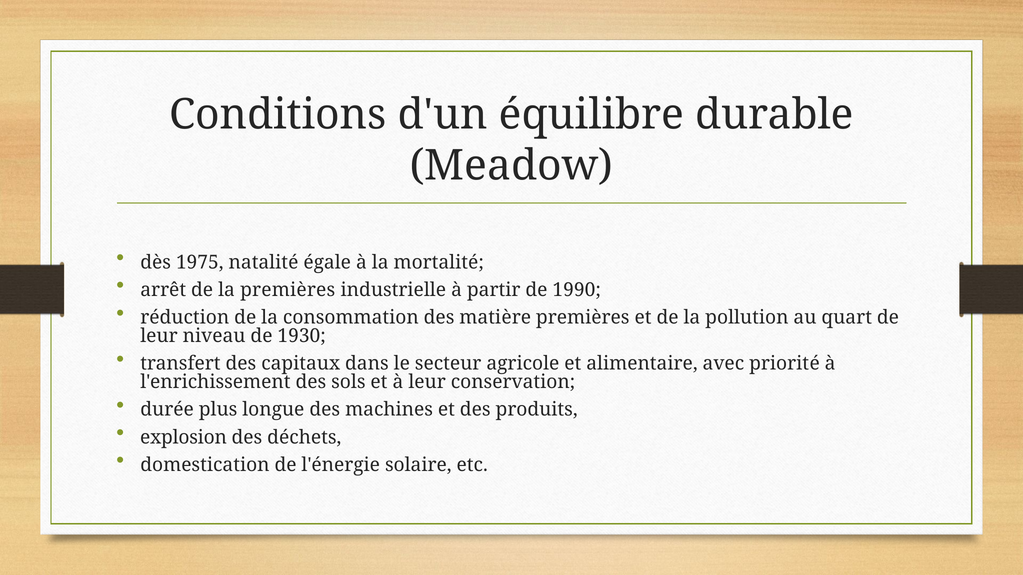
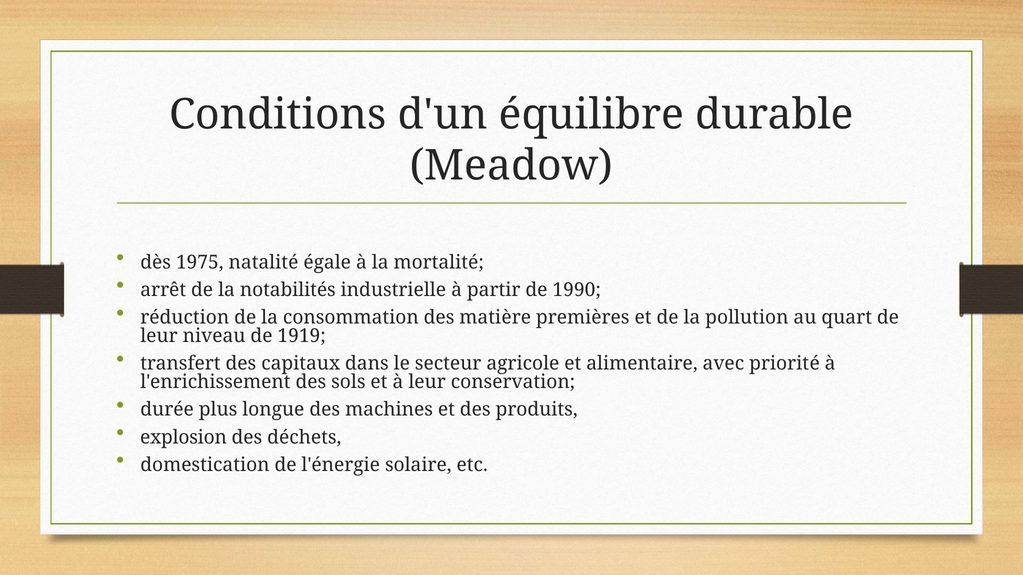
la premières: premières -> notabilités
1930: 1930 -> 1919
